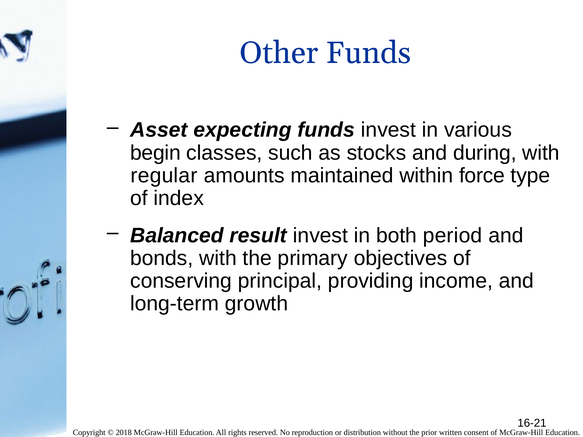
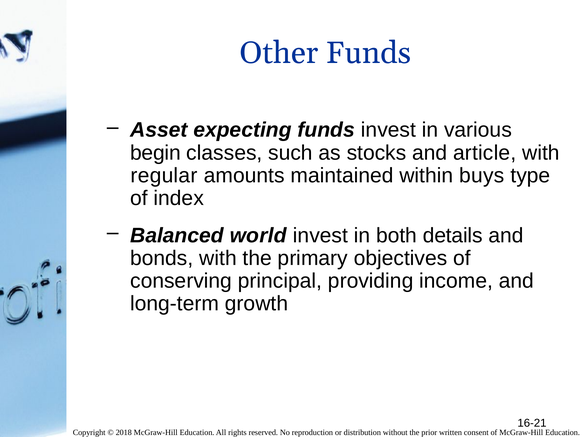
during: during -> article
force: force -> buys
result: result -> world
period: period -> details
